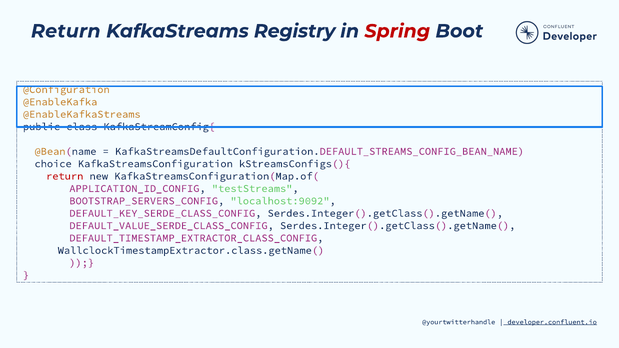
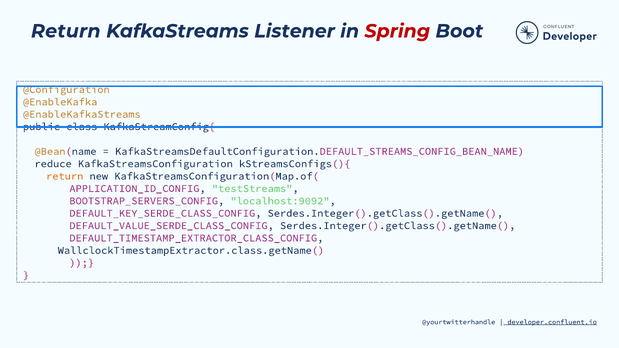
Registry: Registry -> Listener
choice: choice -> reduce
return at (65, 176) colour: red -> orange
